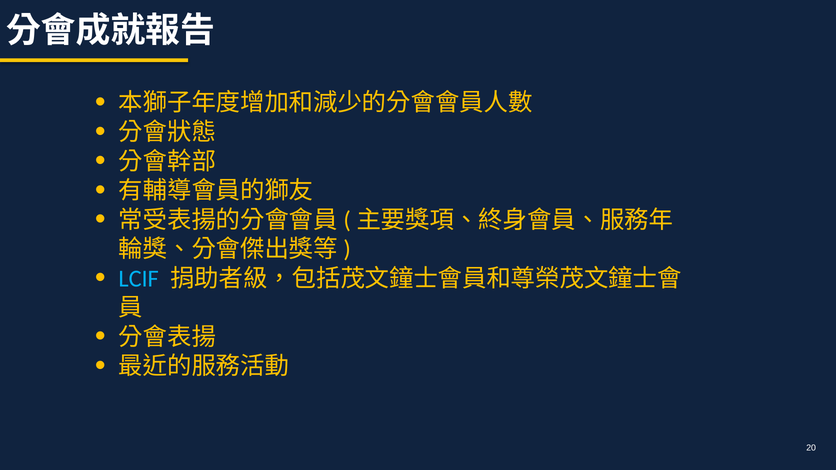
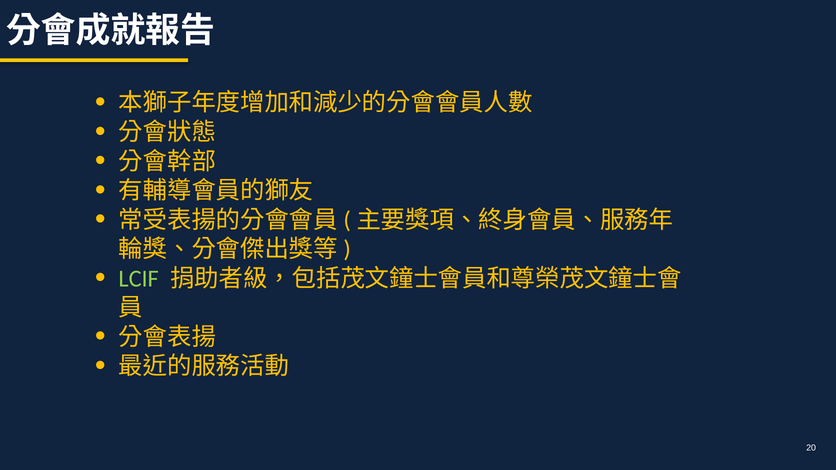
LCIF colour: light blue -> light green
